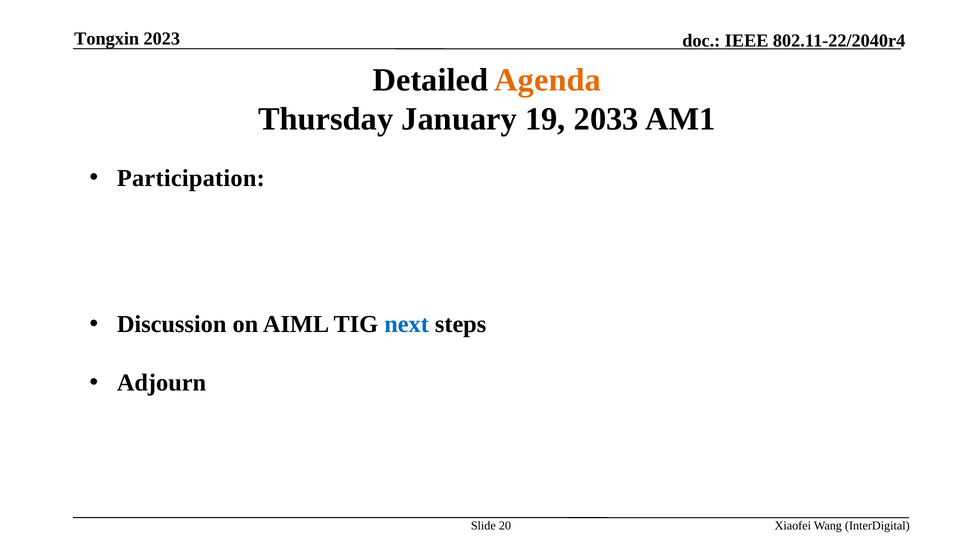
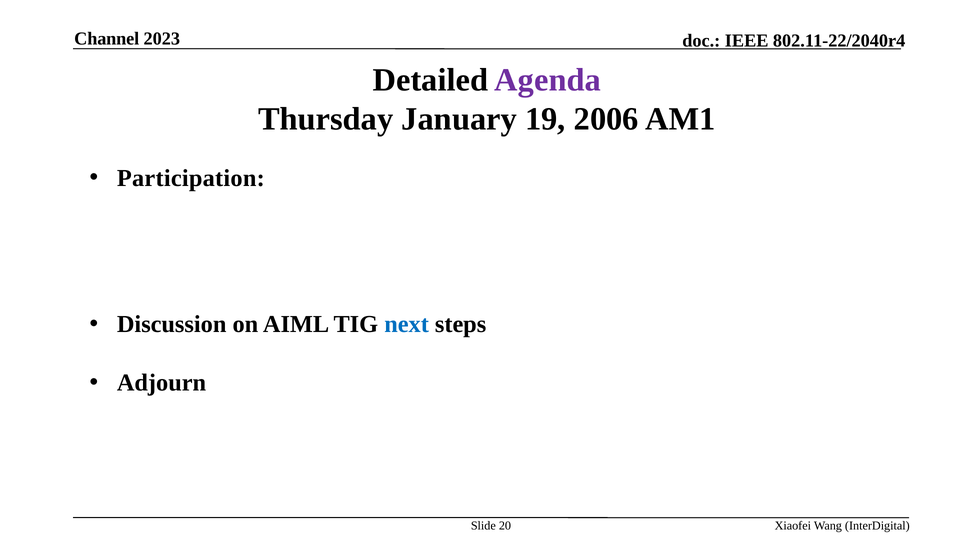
Tongxin: Tongxin -> Channel
Agenda colour: orange -> purple
2033: 2033 -> 2006
